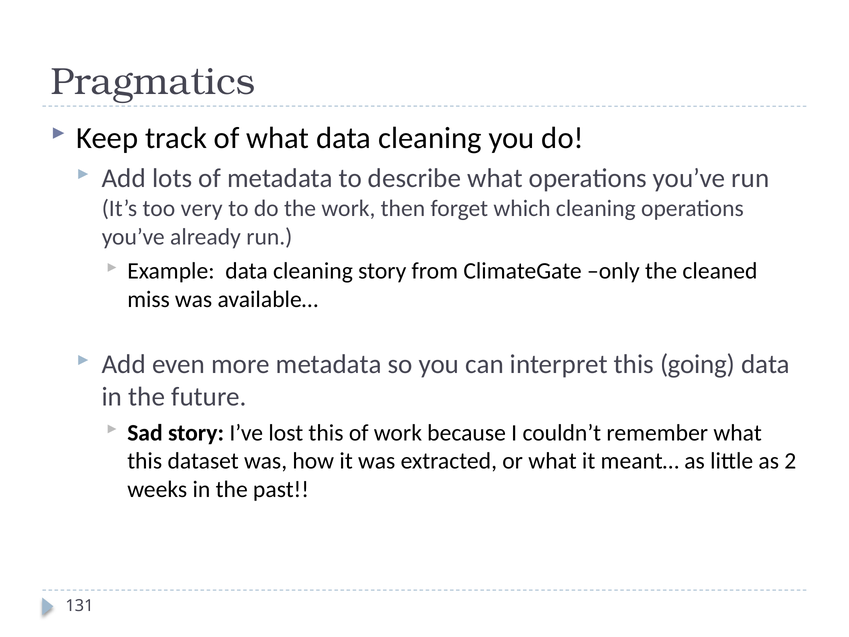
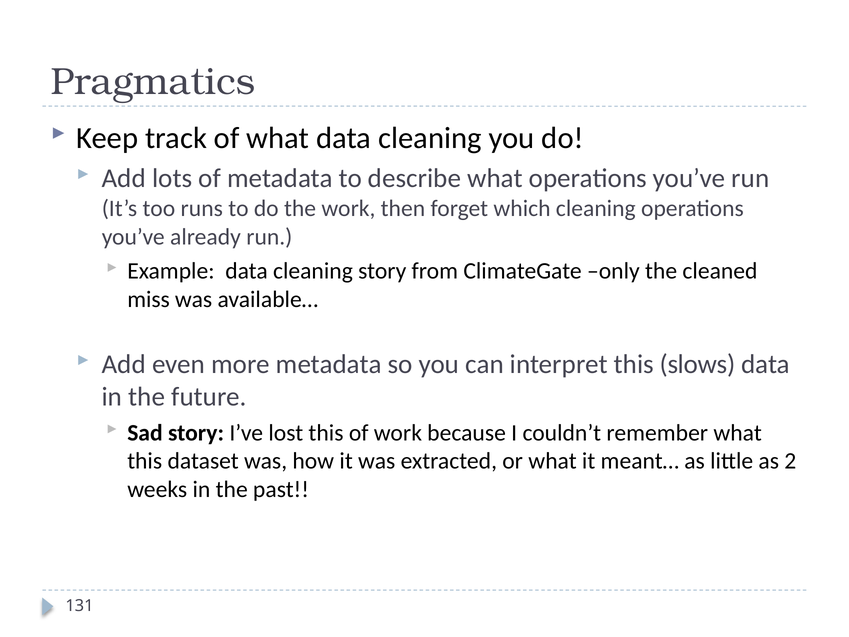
very: very -> runs
going: going -> slows
